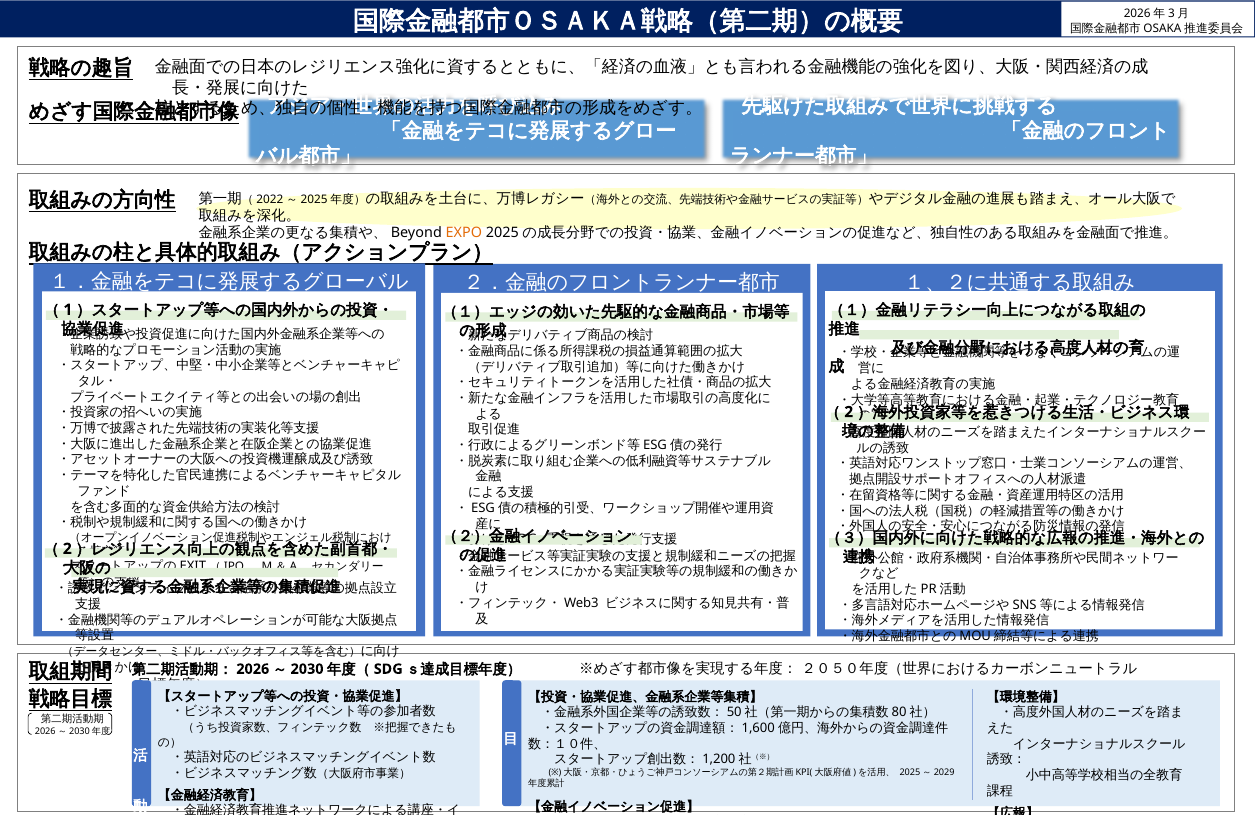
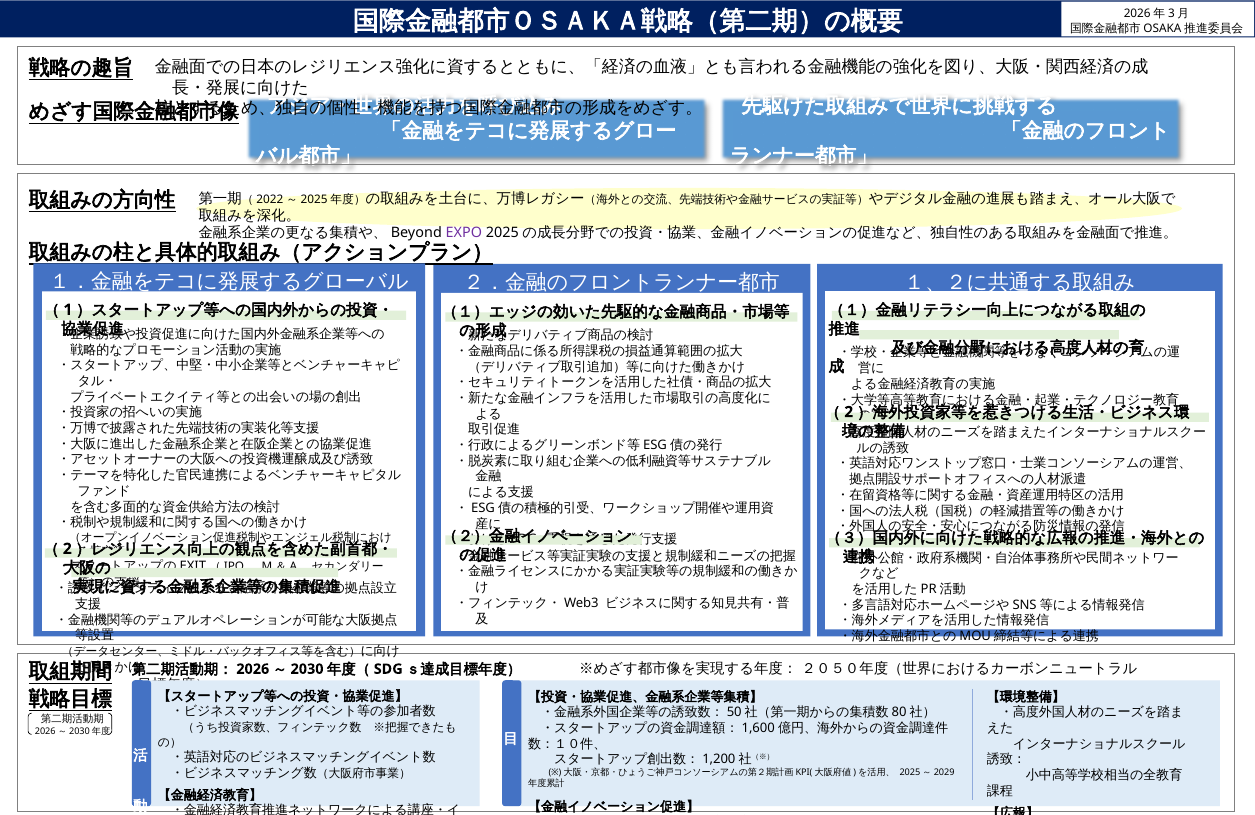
EXPO colour: orange -> purple
